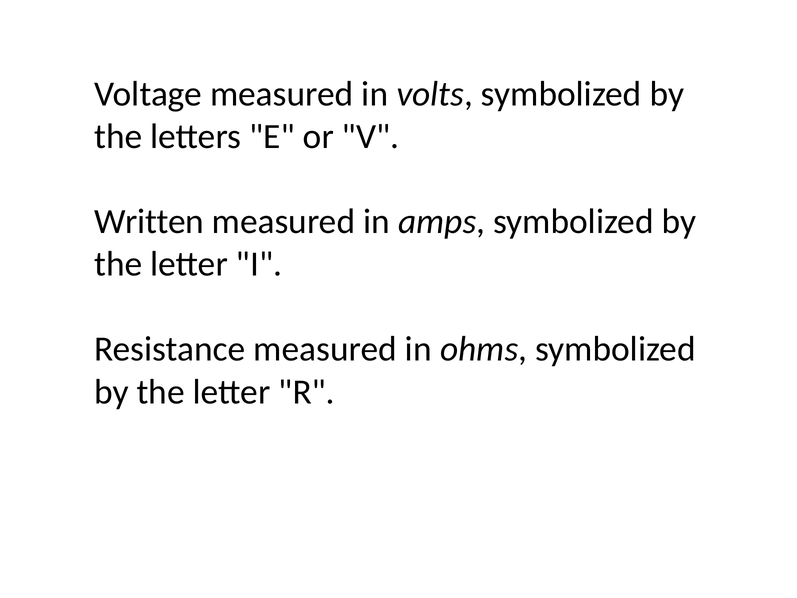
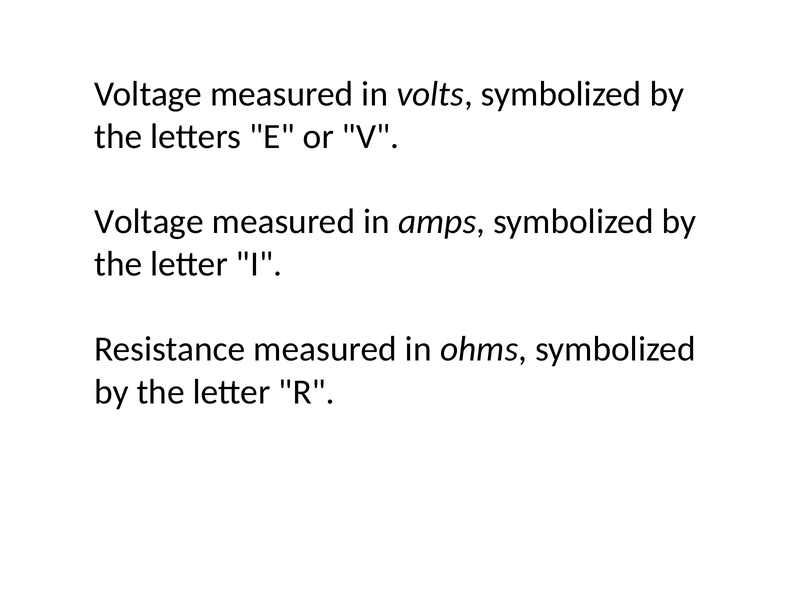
Written at (149, 222): Written -> Voltage
